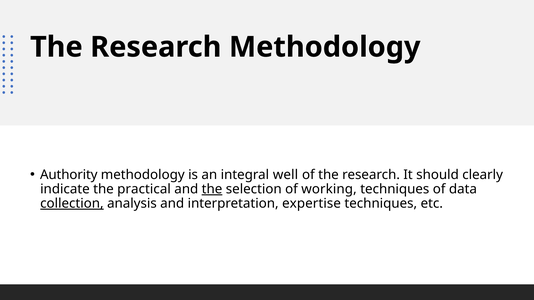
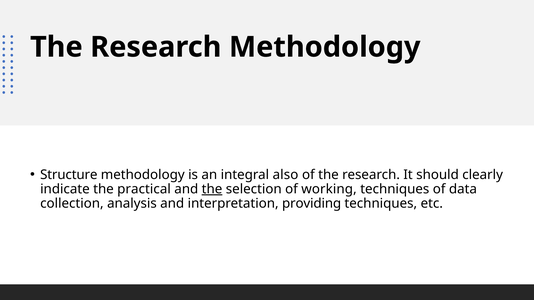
Authority: Authority -> Structure
well: well -> also
collection underline: present -> none
expertise: expertise -> providing
